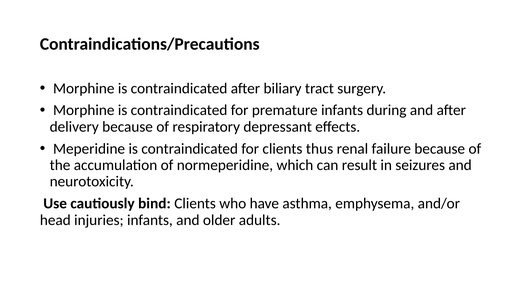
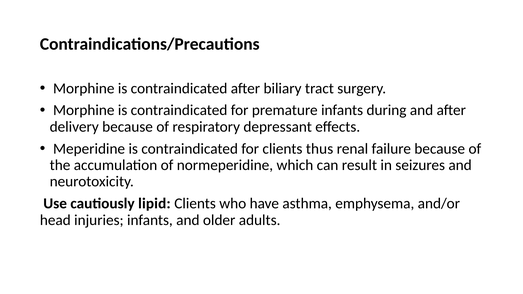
bind: bind -> lipid
